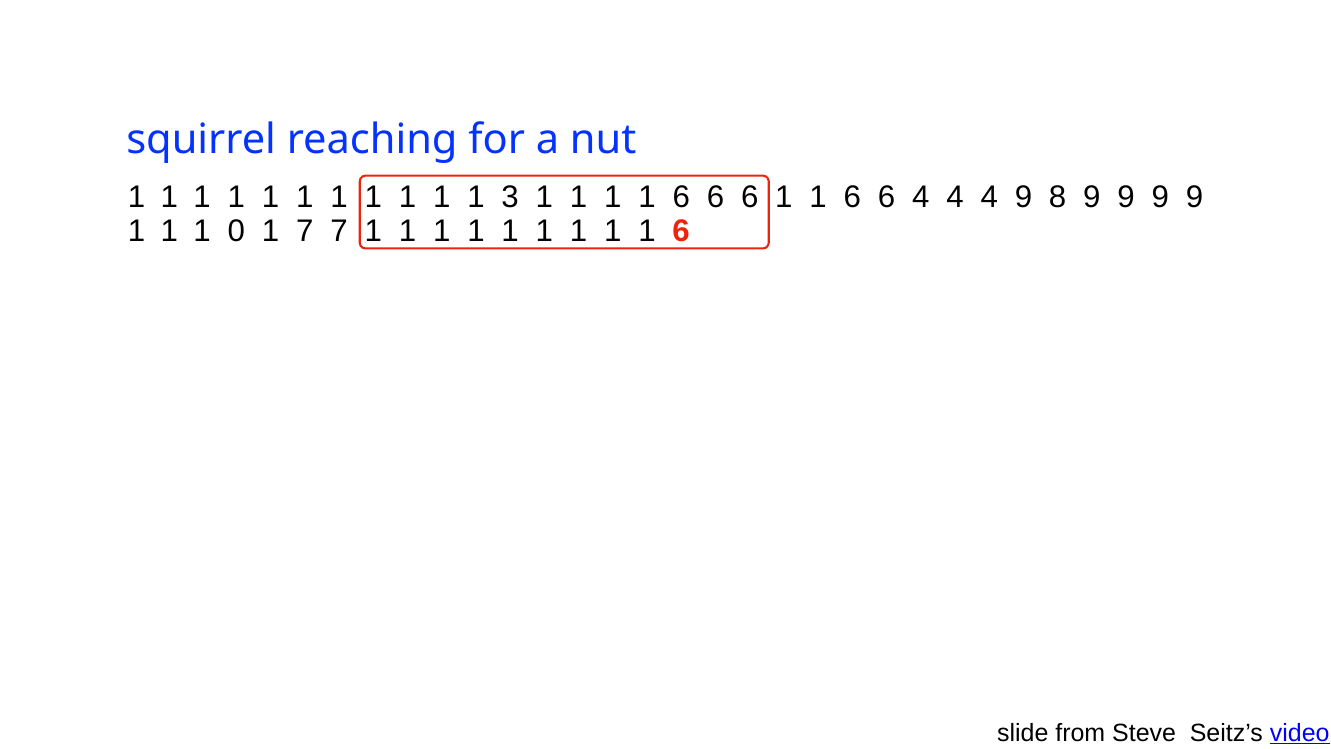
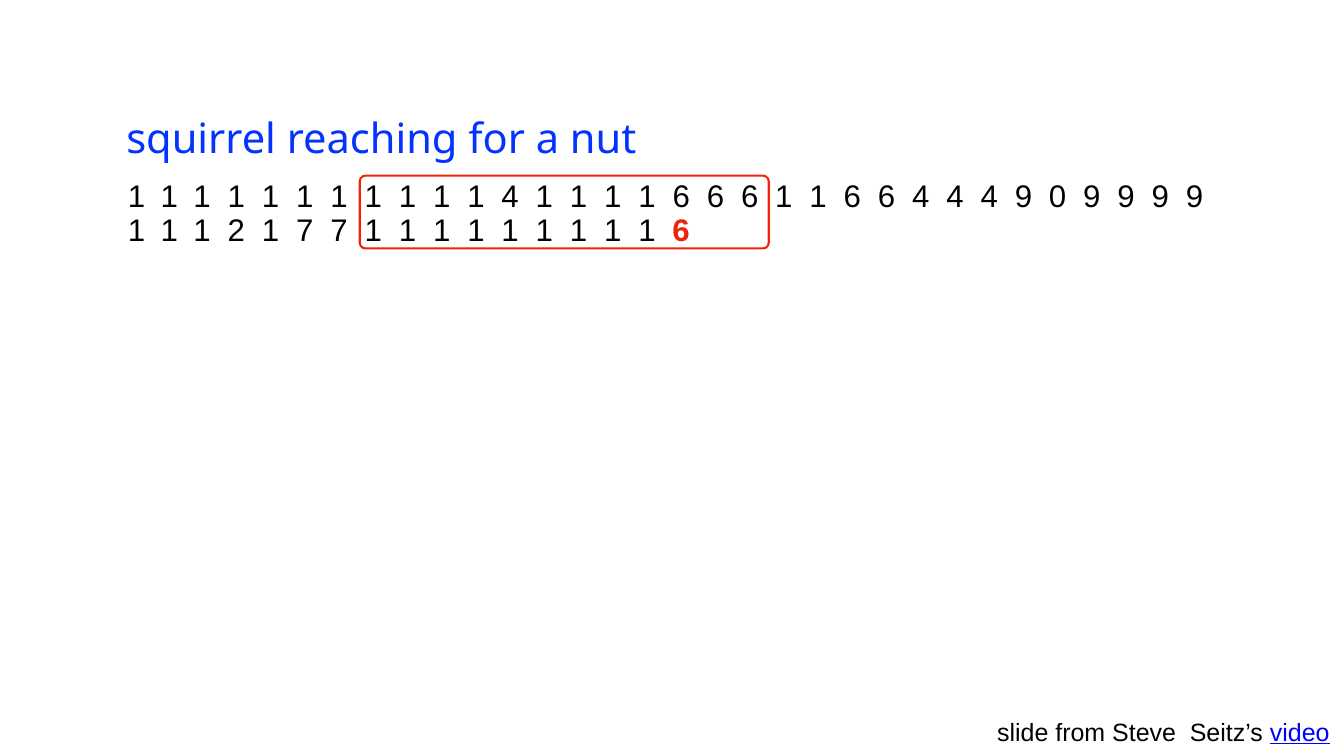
1 3: 3 -> 4
8: 8 -> 0
0: 0 -> 2
